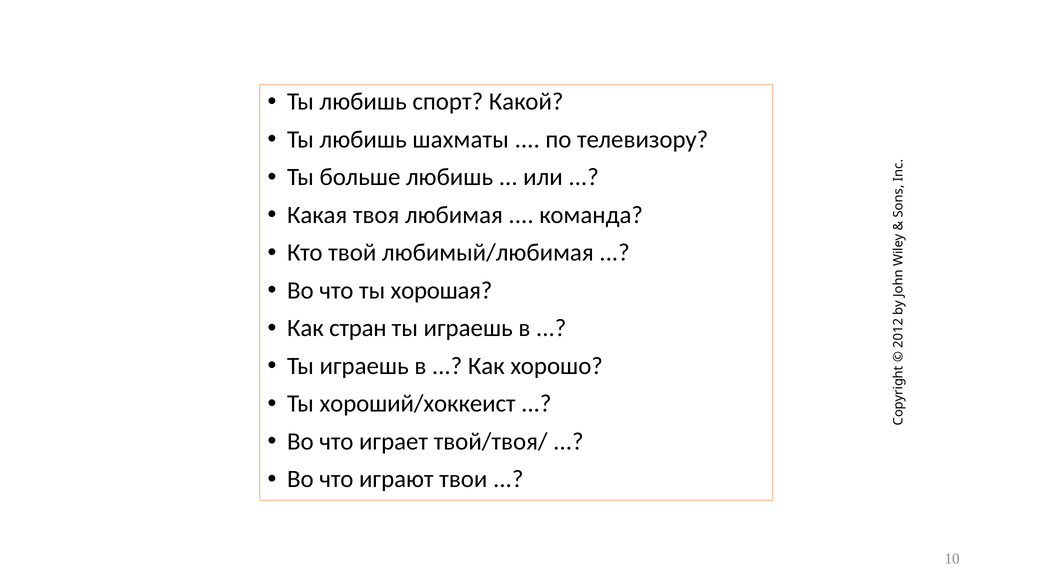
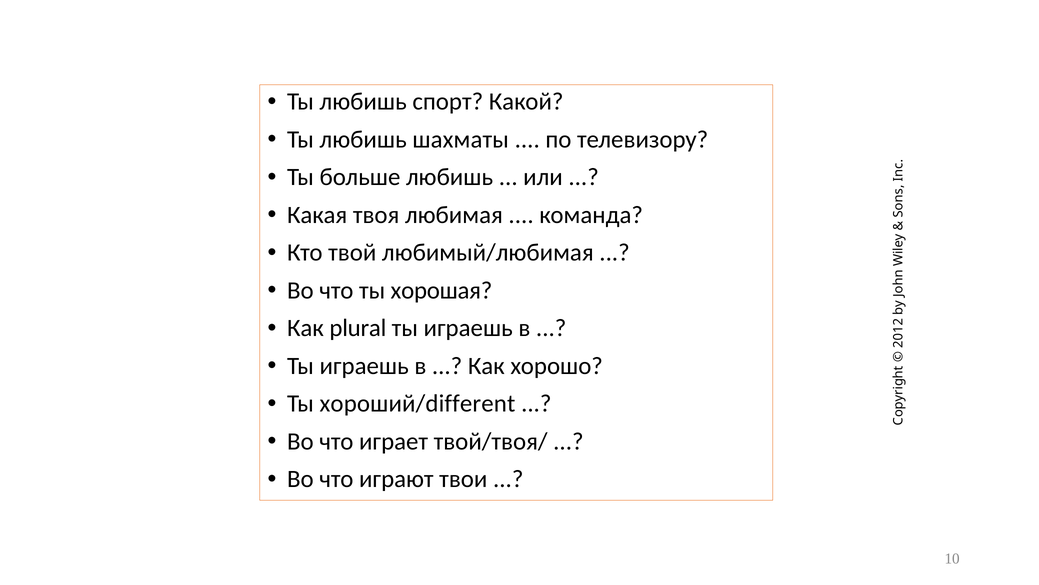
стран: стран -> plural
хороший/хоккеист: хороший/хоккеист -> хороший/different
